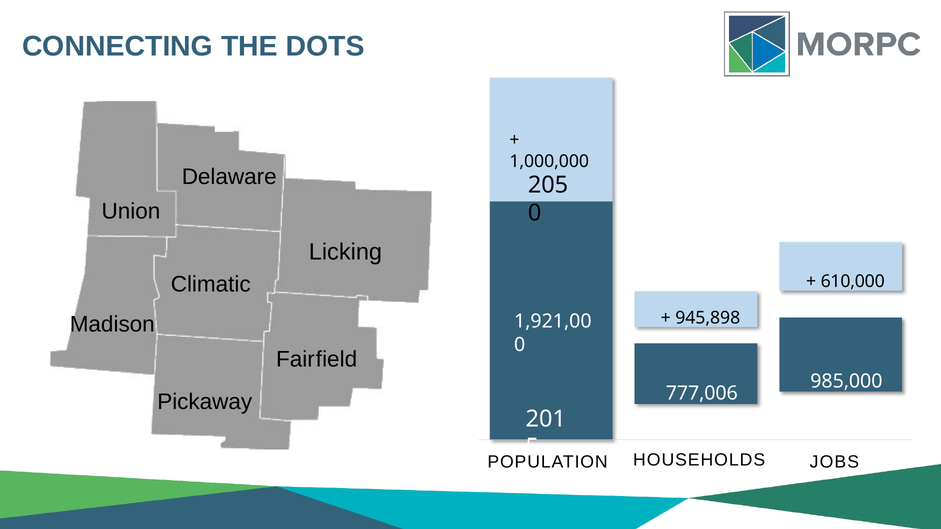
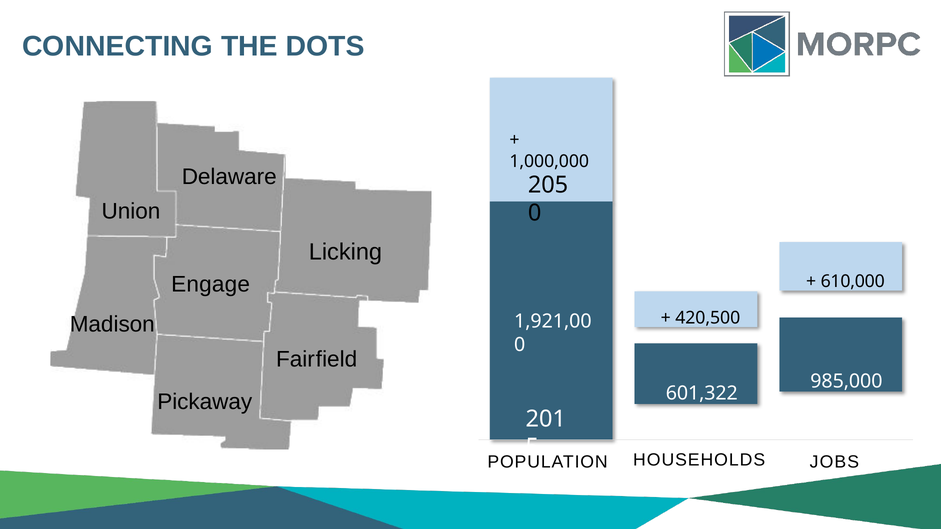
Climatic: Climatic -> Engage
945,898: 945,898 -> 420,500
777,006: 777,006 -> 601,322
